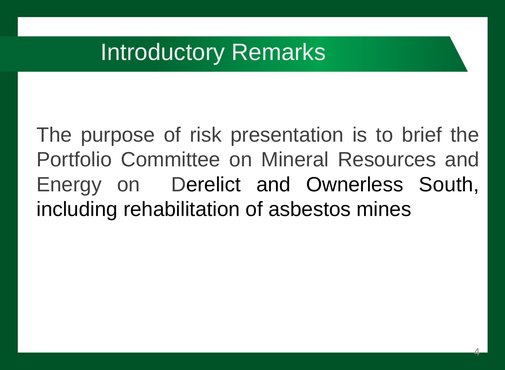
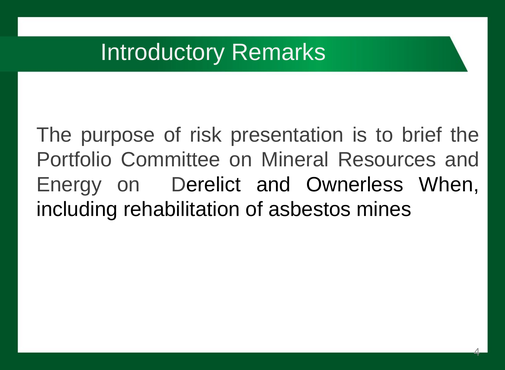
South: South -> When
